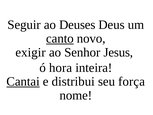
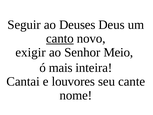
Jesus: Jesus -> Meio
hora: hora -> mais
Cantai underline: present -> none
distribui: distribui -> louvores
força: força -> cante
